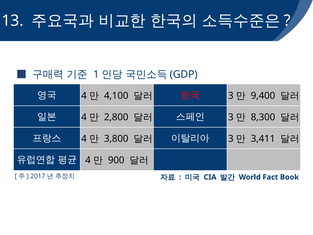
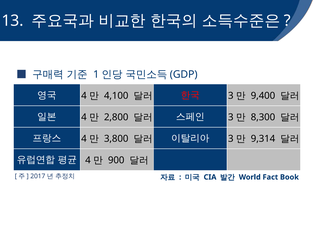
3,411: 3,411 -> 9,314
